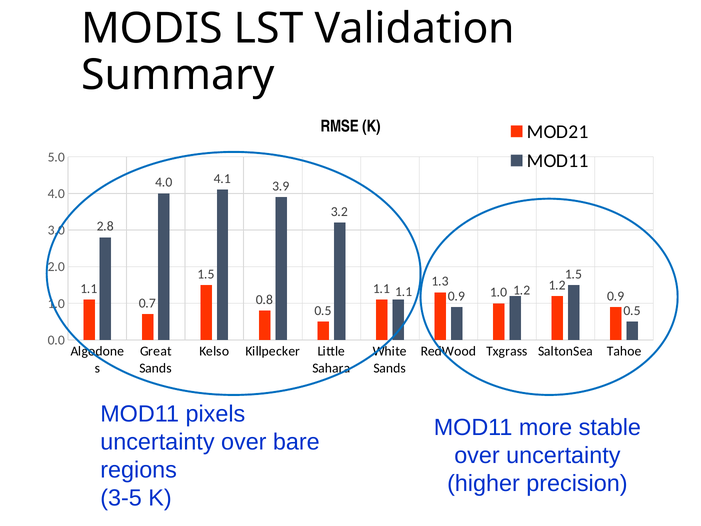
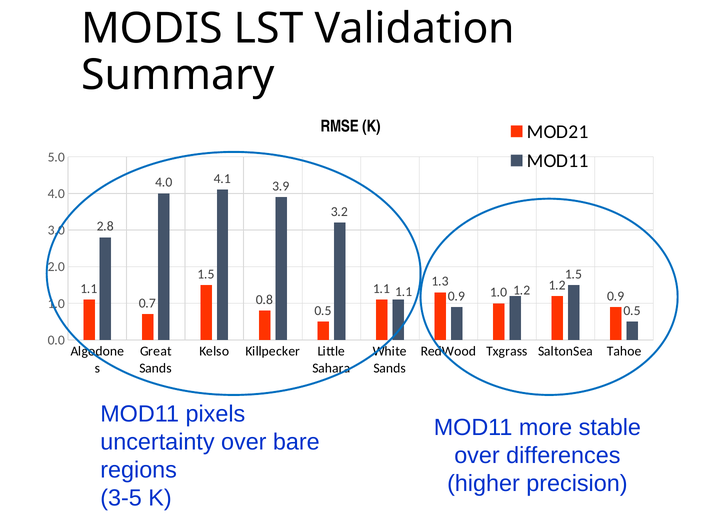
over uncertainty: uncertainty -> differences
